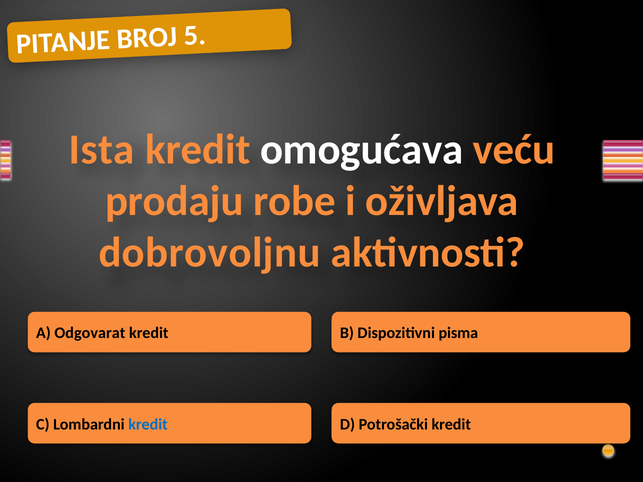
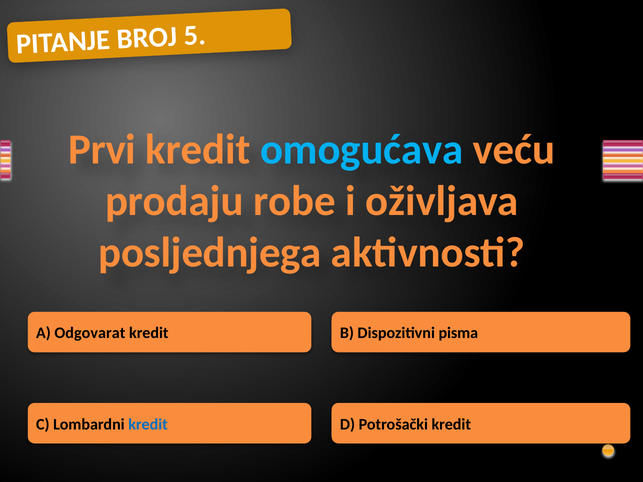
Ista: Ista -> Prvi
omogućava colour: white -> light blue
dobrovoljnu: dobrovoljnu -> posljednjega
